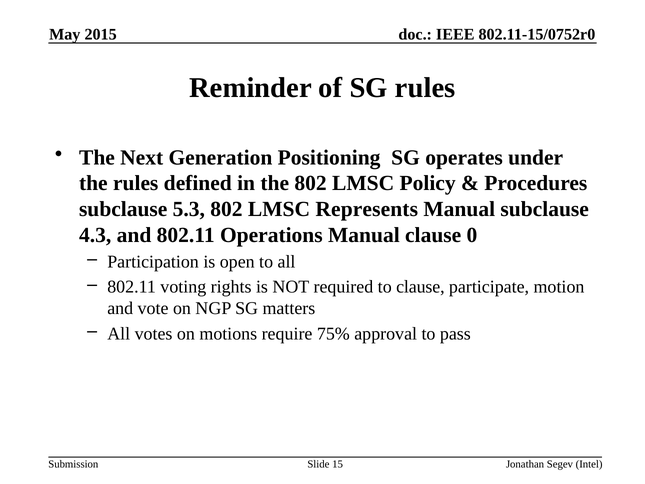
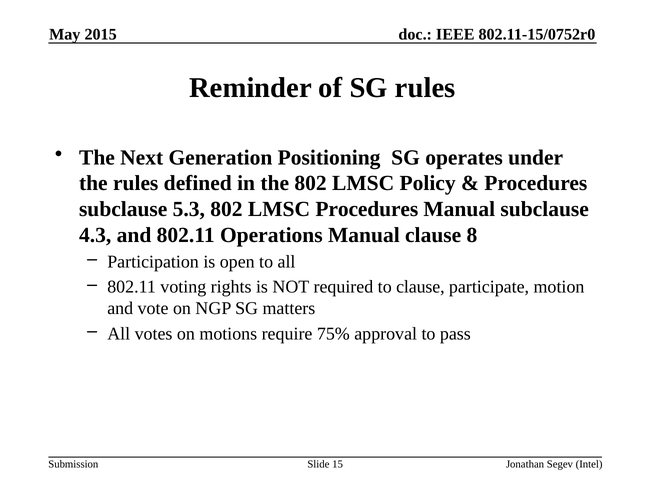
LMSC Represents: Represents -> Procedures
0: 0 -> 8
